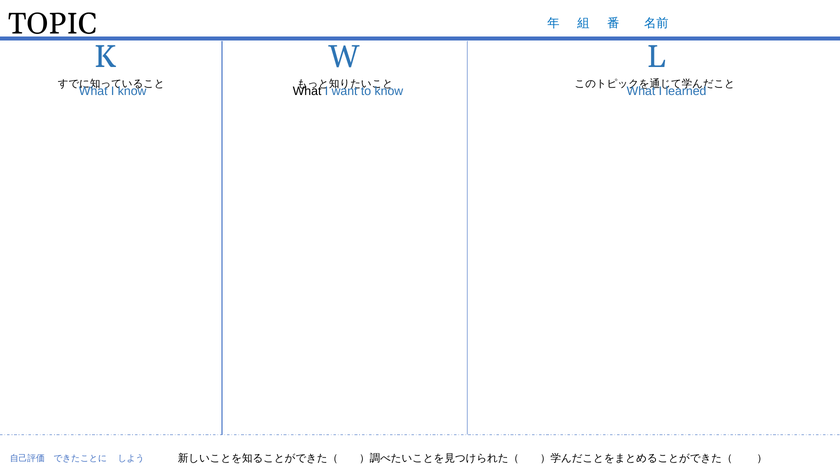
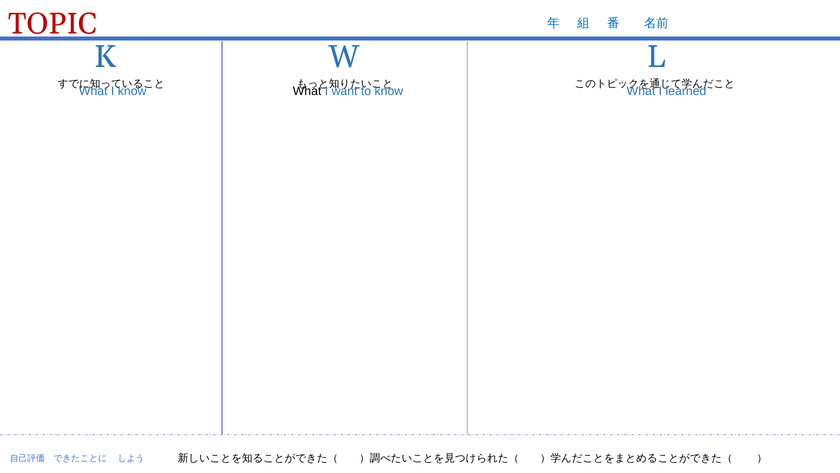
TOPIC colour: black -> red
